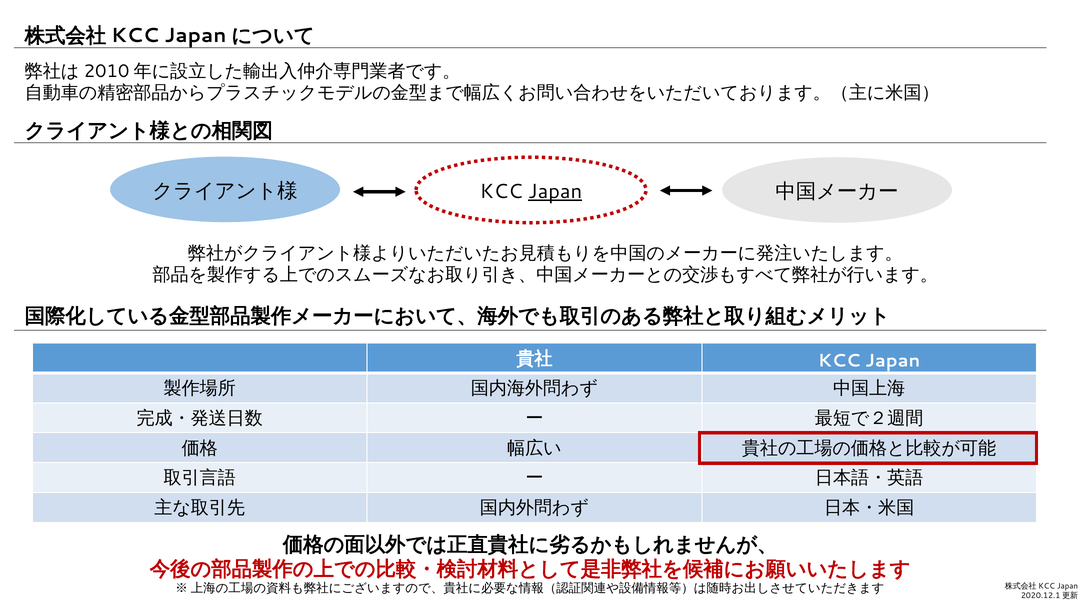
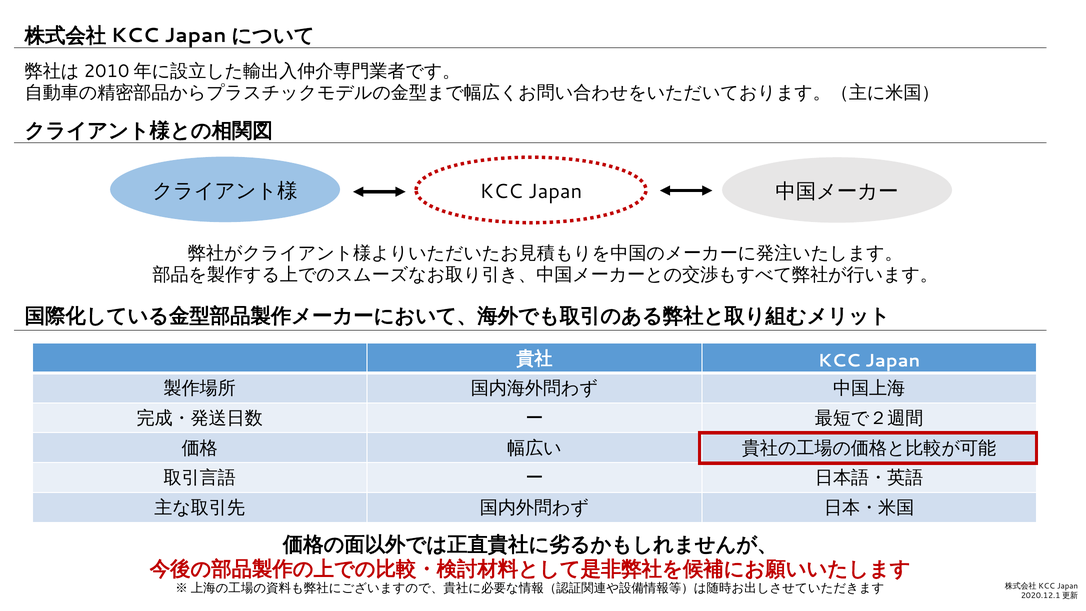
Japan at (555, 191) underline: present -> none
